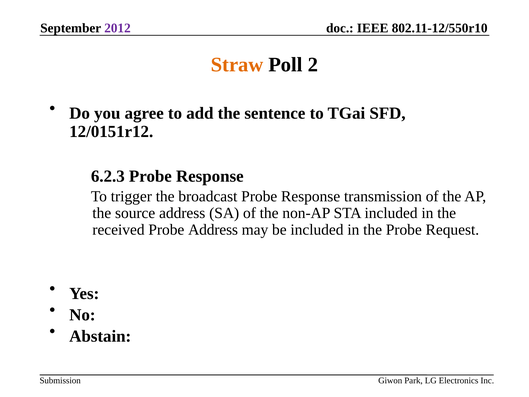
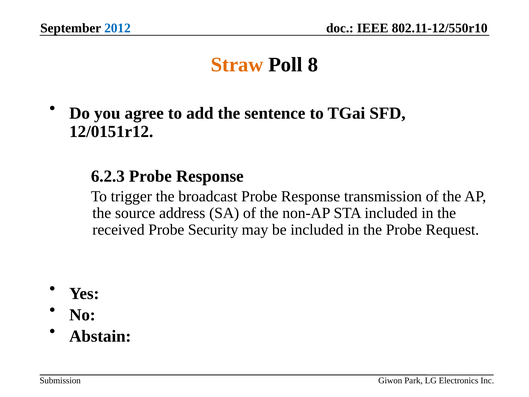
2012 colour: purple -> blue
2: 2 -> 8
Probe Address: Address -> Security
